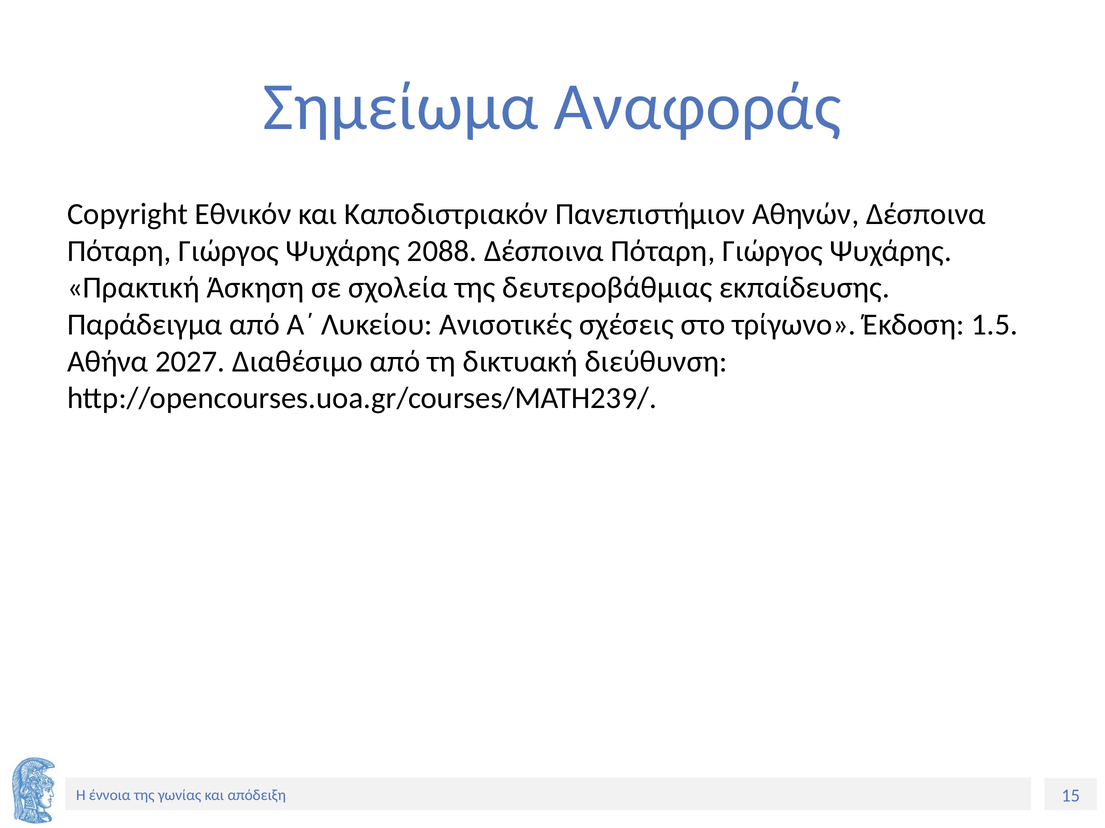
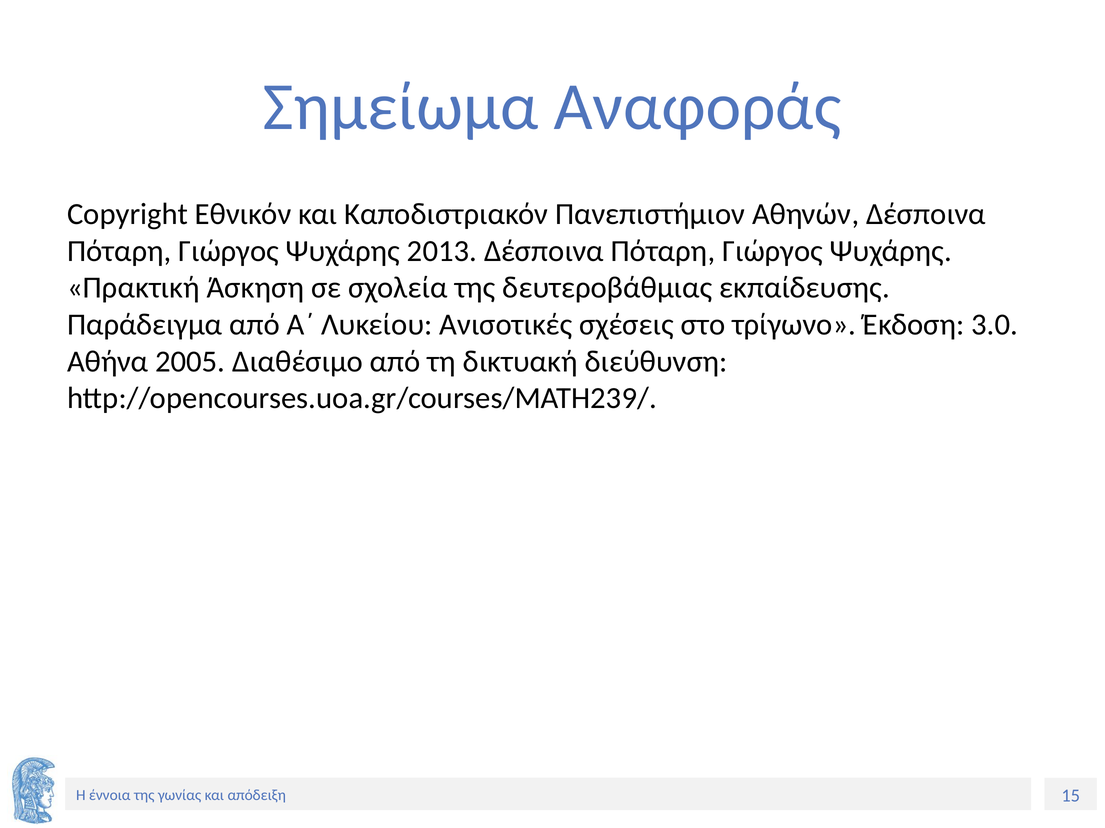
2088: 2088 -> 2013
1.5: 1.5 -> 3.0
2027: 2027 -> 2005
